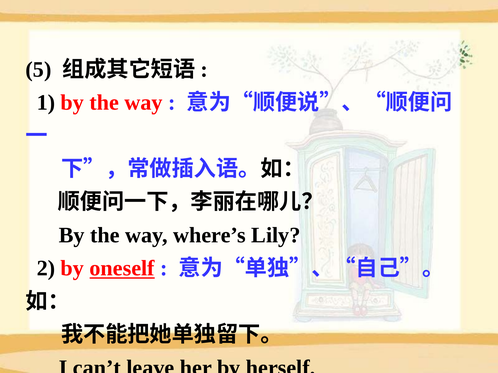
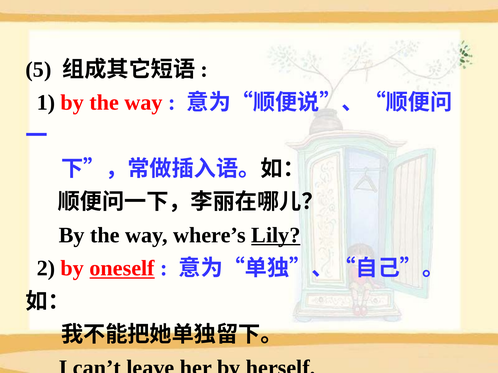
Lily underline: none -> present
